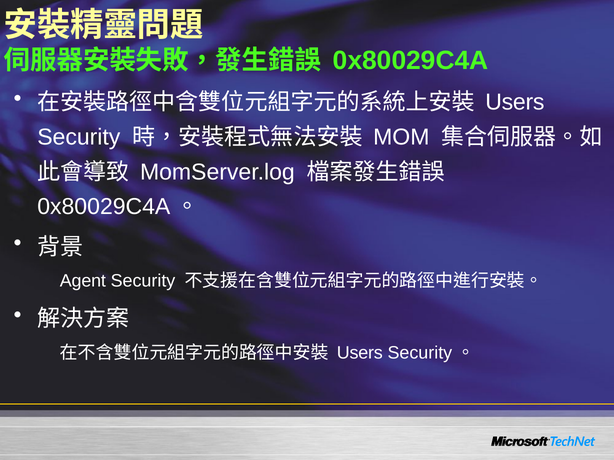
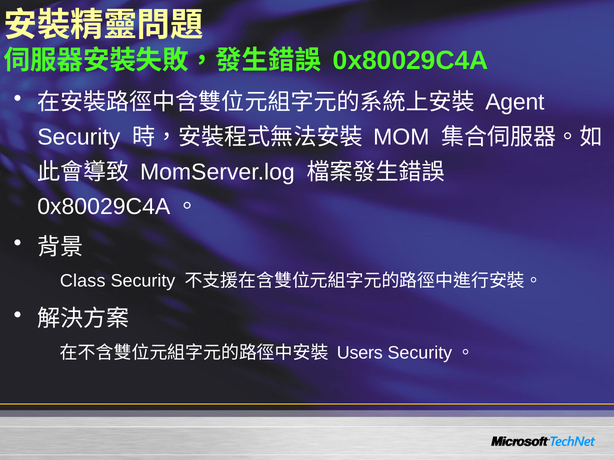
Users at (515, 102): Users -> Agent
Agent: Agent -> Class
